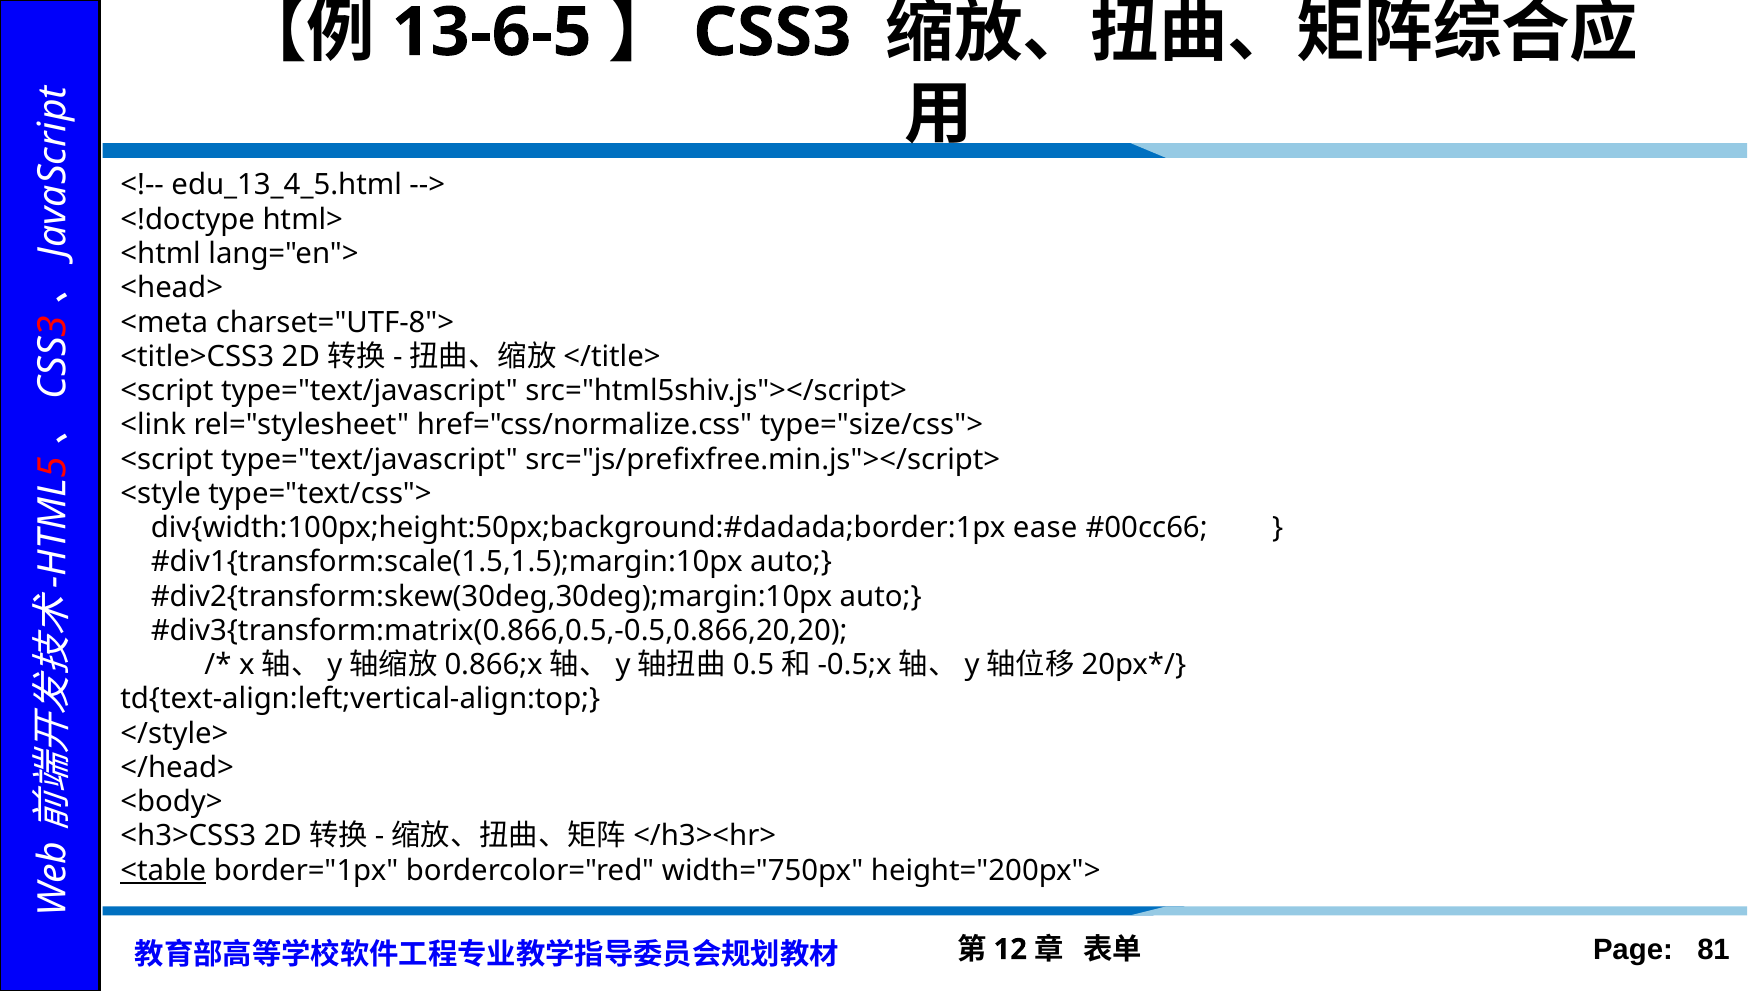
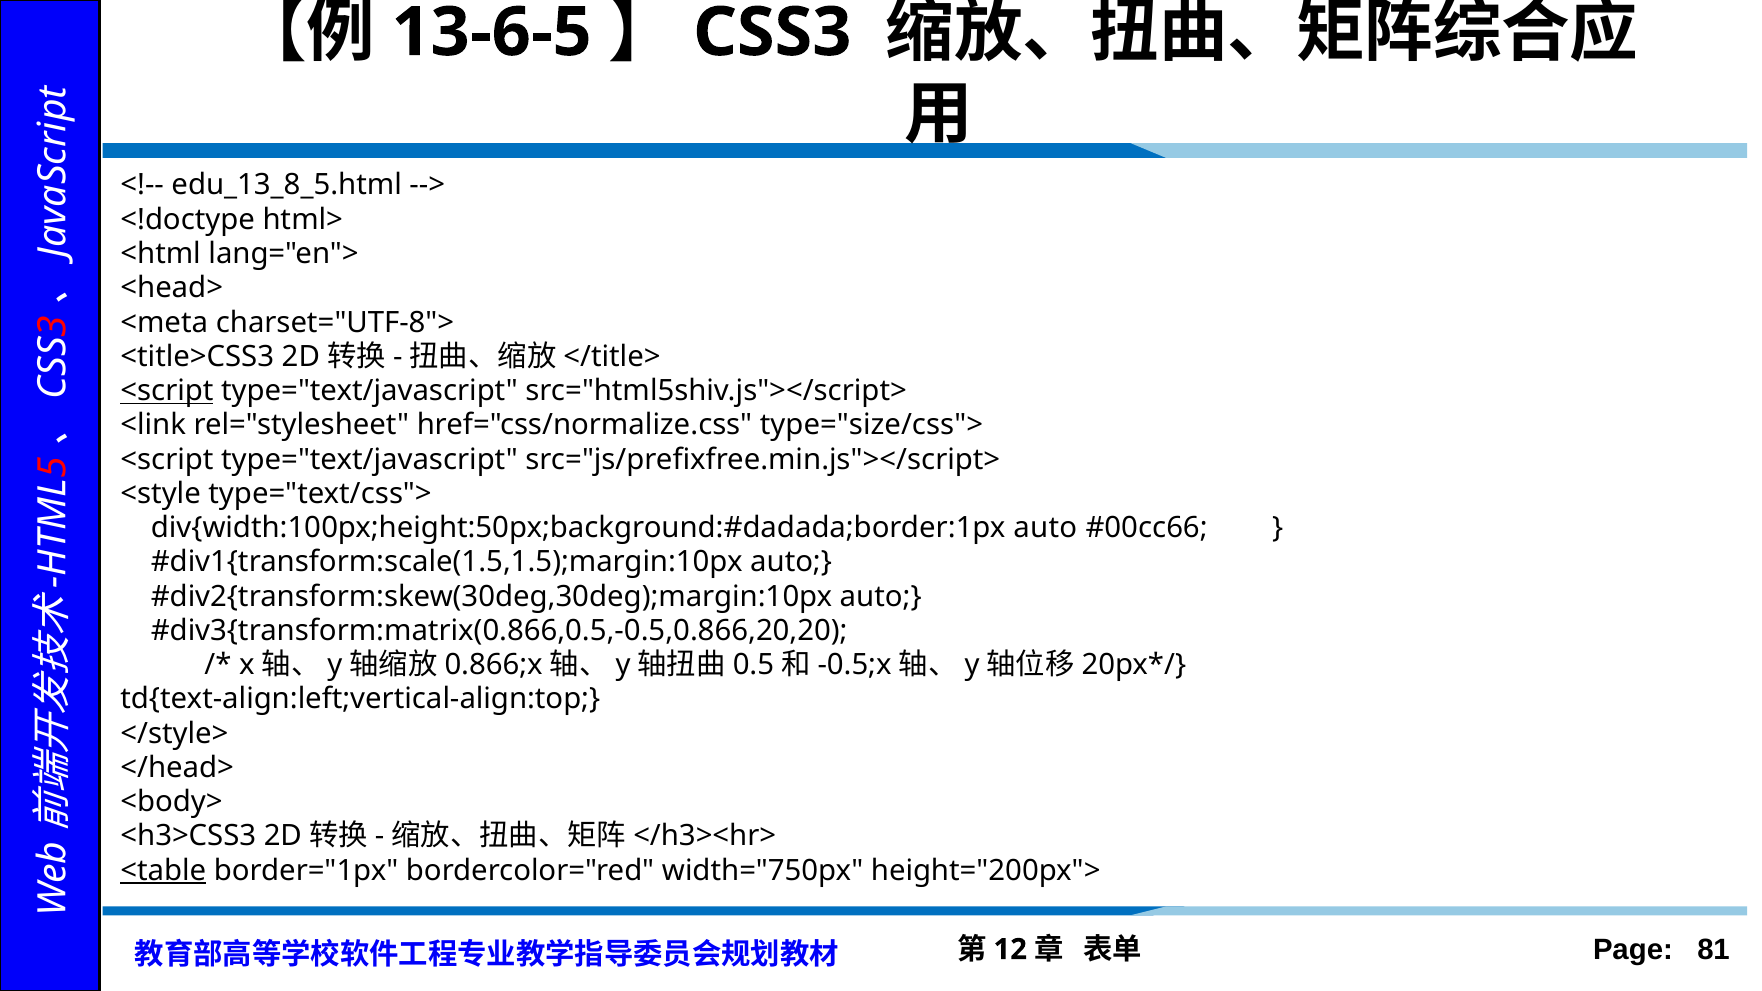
edu_13_4_5.html: edu_13_4_5.html -> edu_13_8_5.html
<script at (167, 391) underline: none -> present
ease at (1045, 528): ease -> auto
